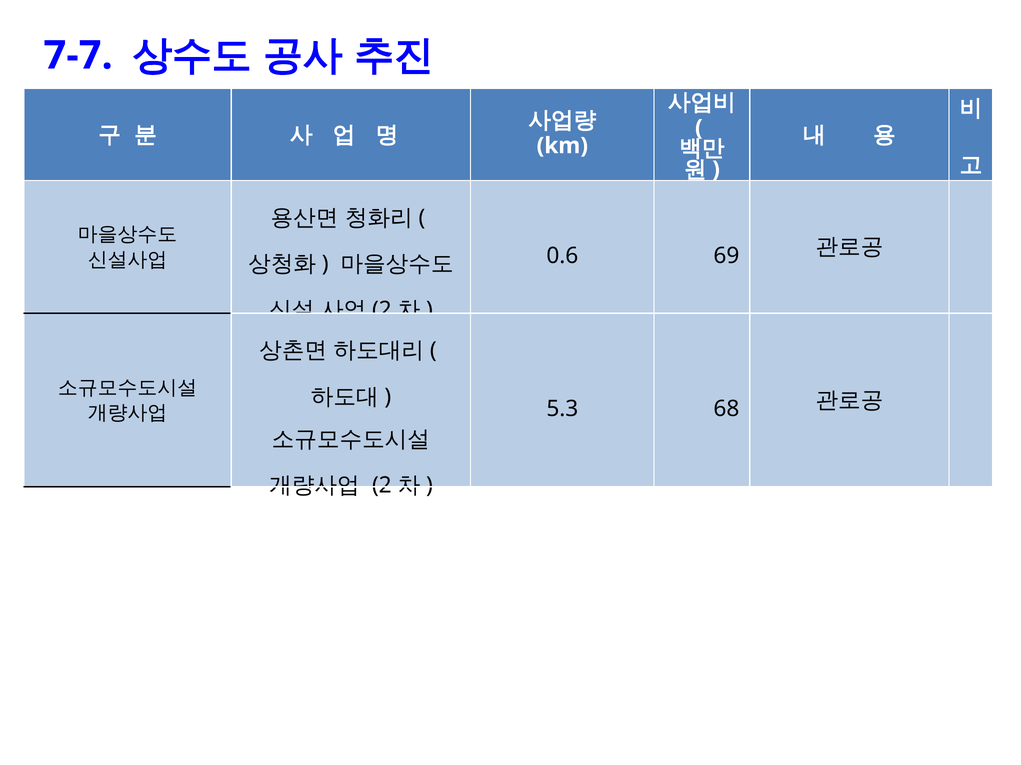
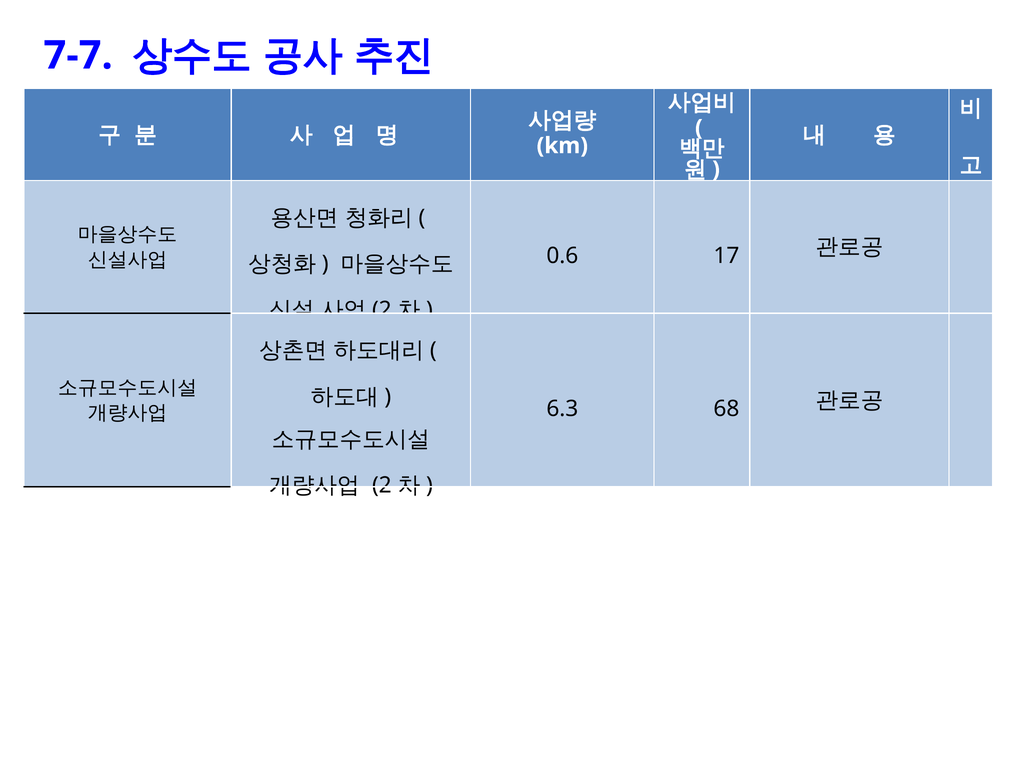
69: 69 -> 17
5.3: 5.3 -> 6.3
